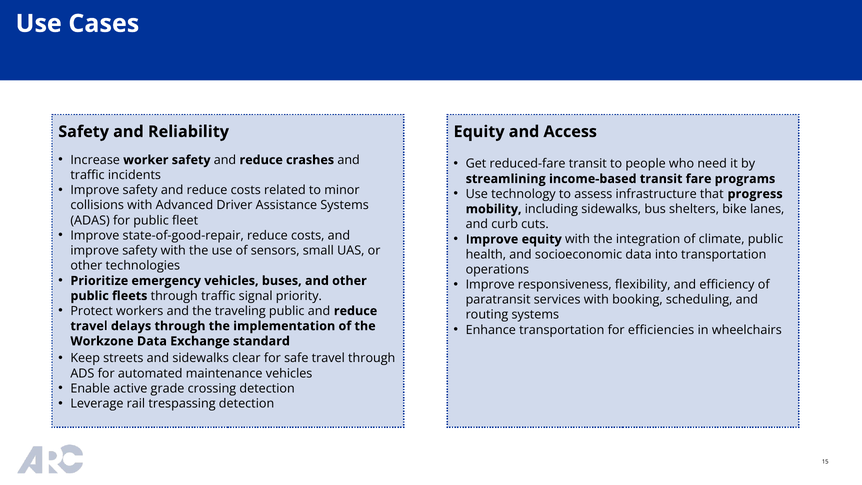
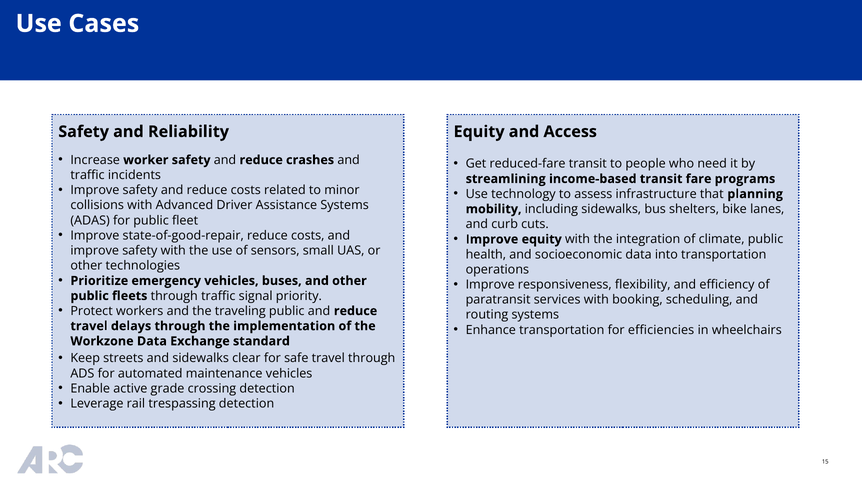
progress: progress -> planning
